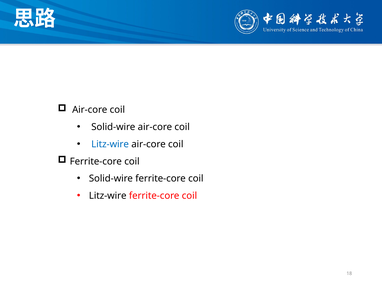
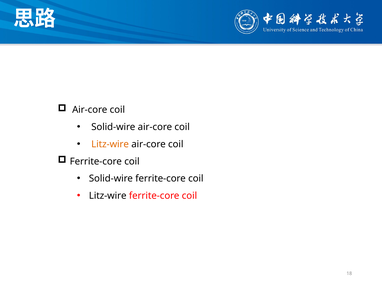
Litz-wire at (110, 144) colour: blue -> orange
